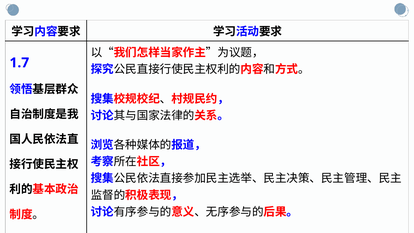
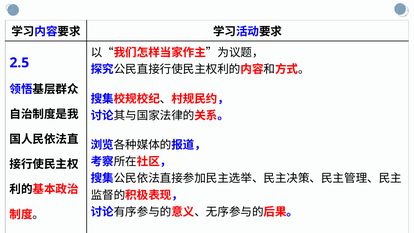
1.7: 1.7 -> 2.5
